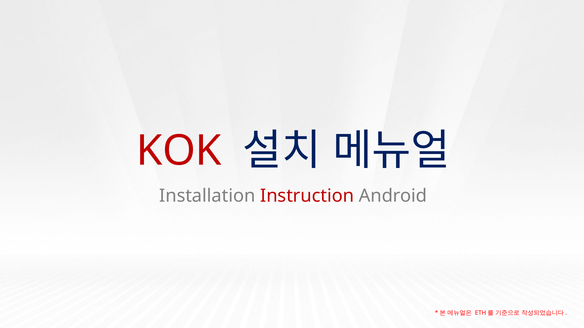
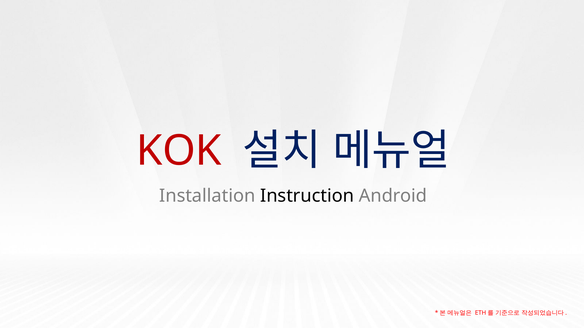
Instruction colour: red -> black
